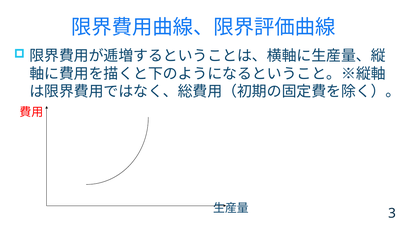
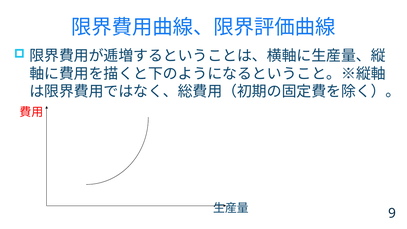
3: 3 -> 9
